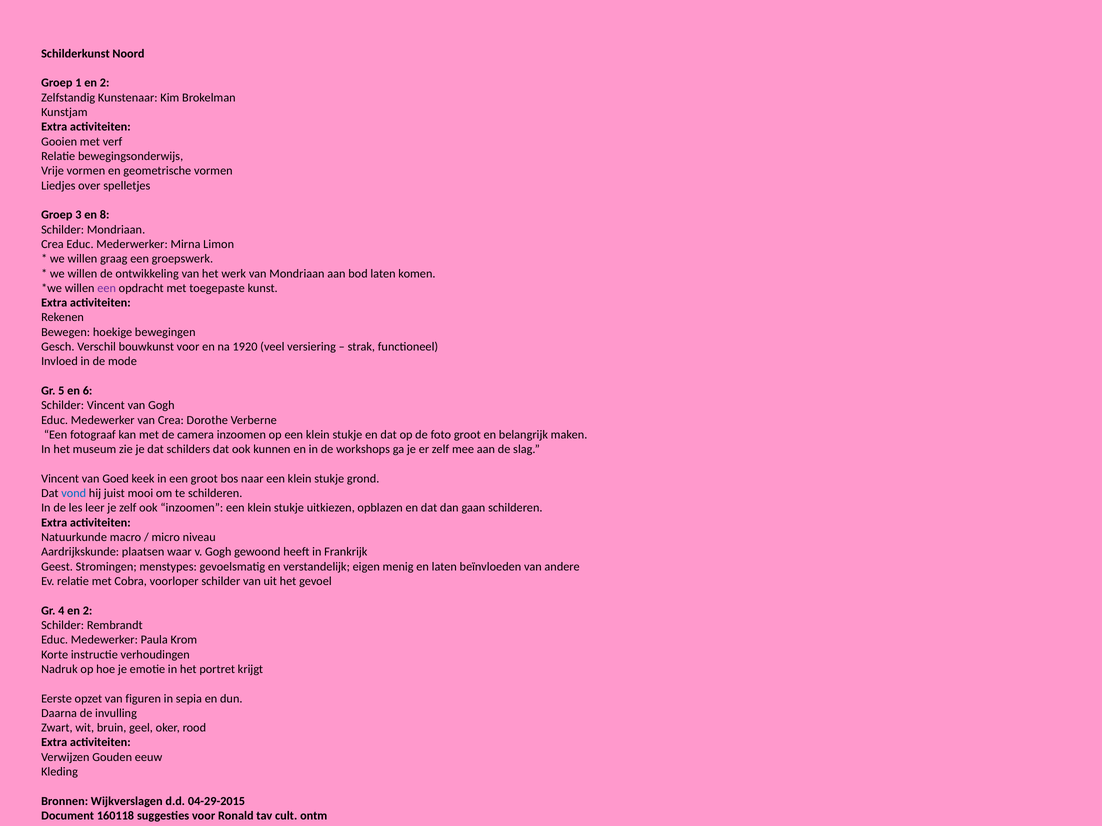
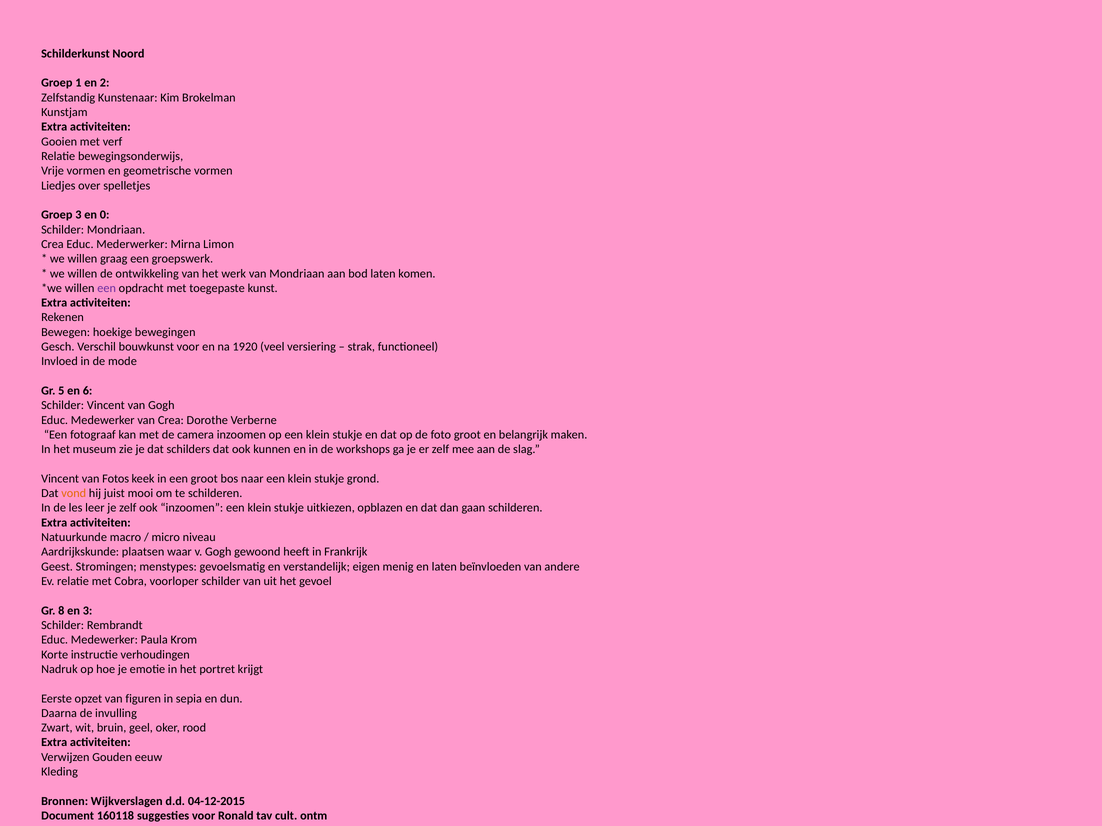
8: 8 -> 0
Goed: Goed -> Fotos
vond colour: blue -> orange
4: 4 -> 8
2 at (88, 611): 2 -> 3
04-29-2015: 04-29-2015 -> 04-12-2015
